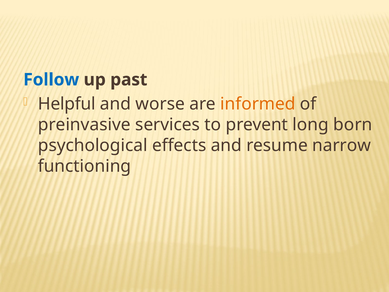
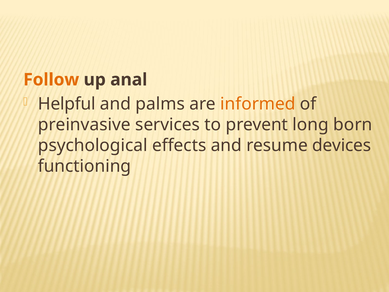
Follow colour: blue -> orange
past: past -> anal
worse: worse -> palms
narrow: narrow -> devices
